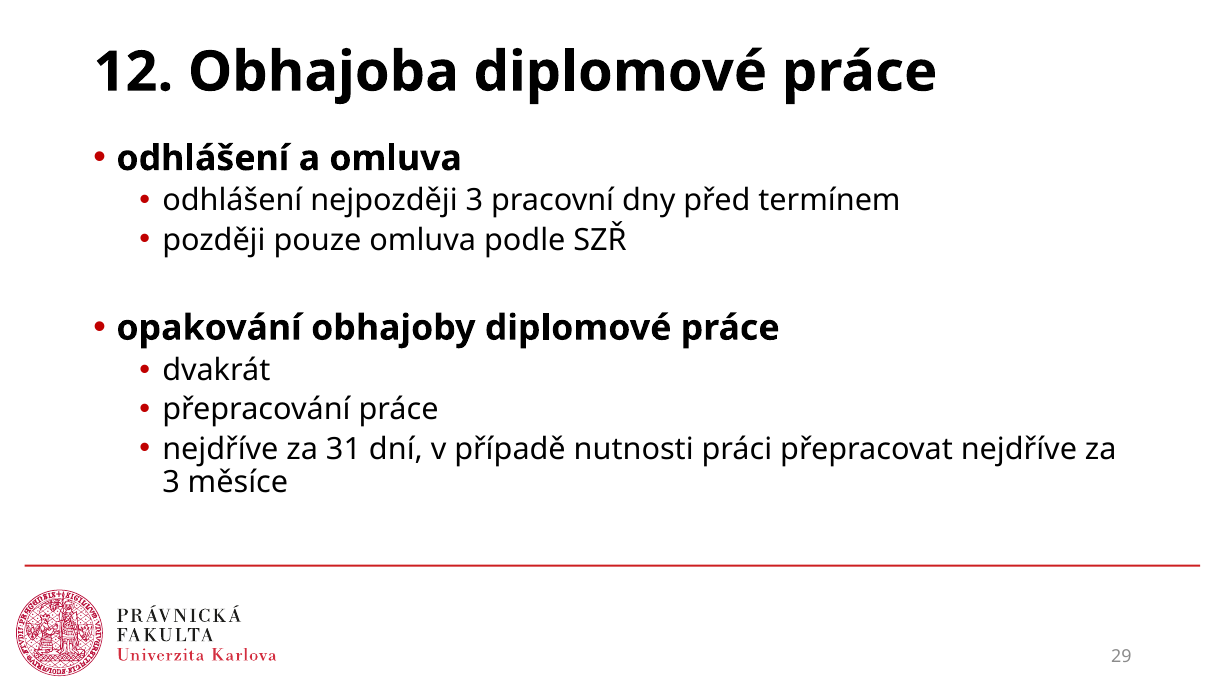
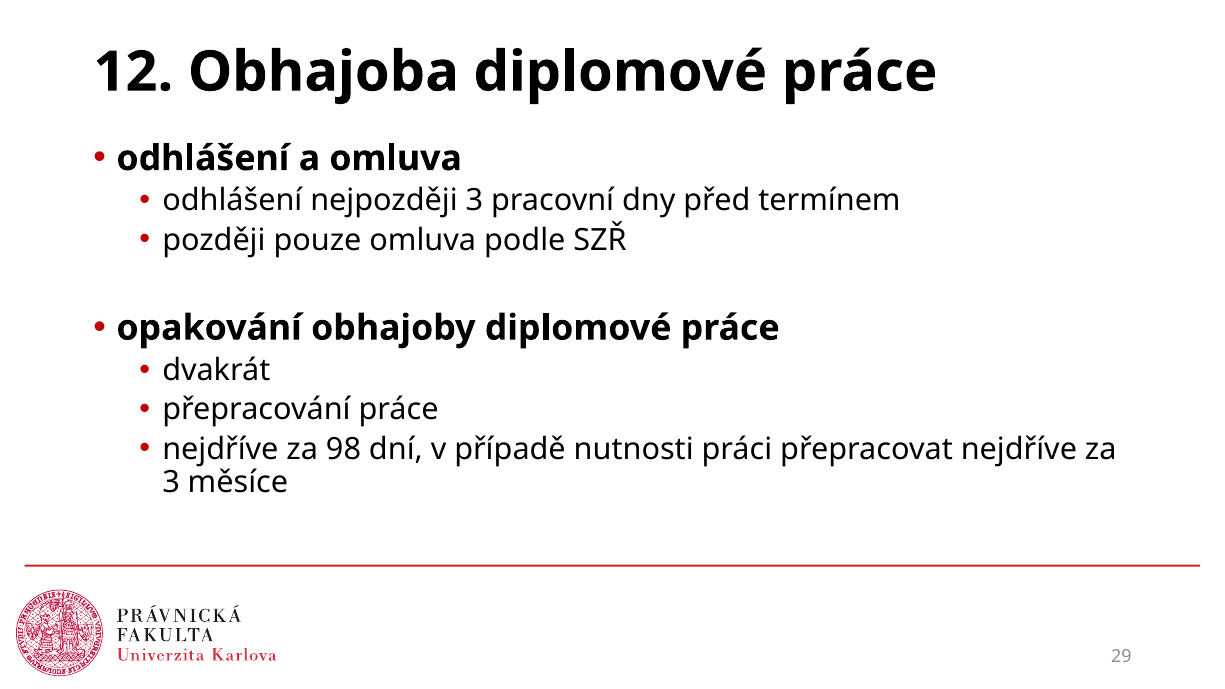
31: 31 -> 98
